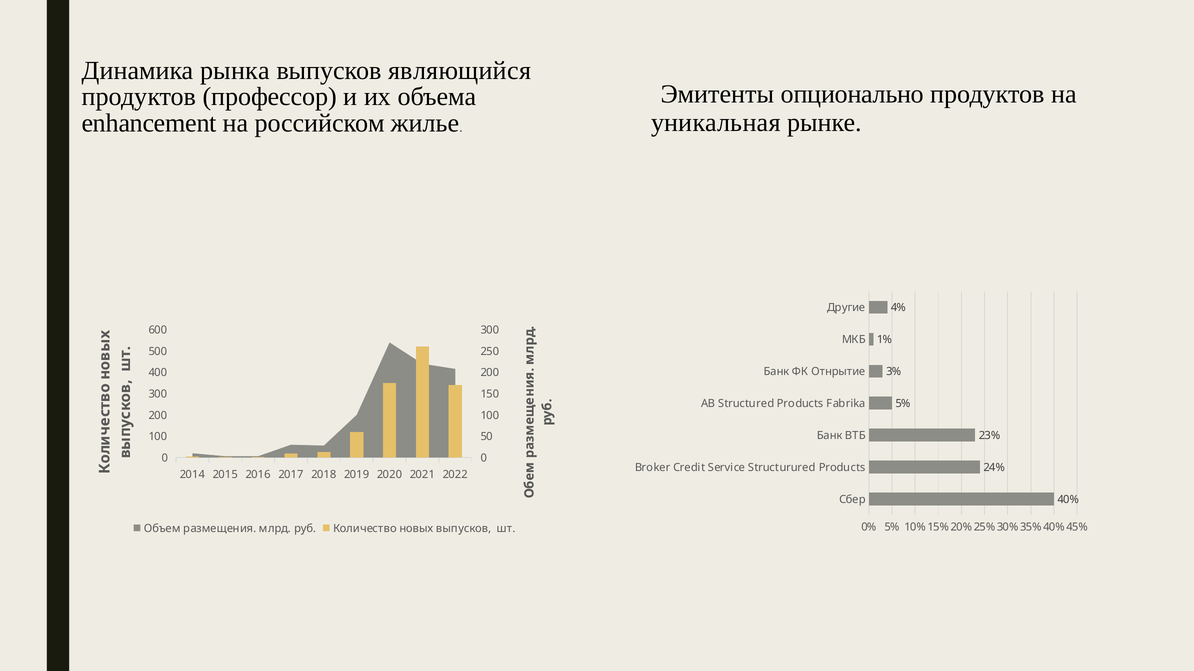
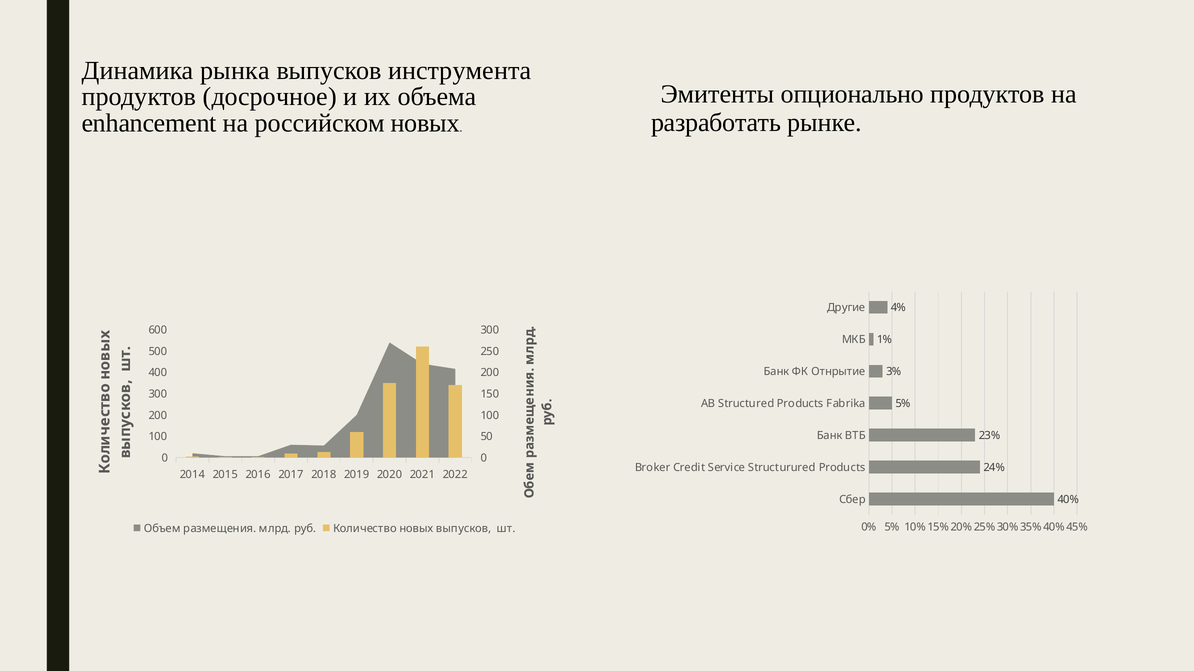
являющийся: являющийся -> инструмента
профессор: профессор -> досрочное
уникальная: уникальная -> разработать
российском жилье: жилье -> новых
